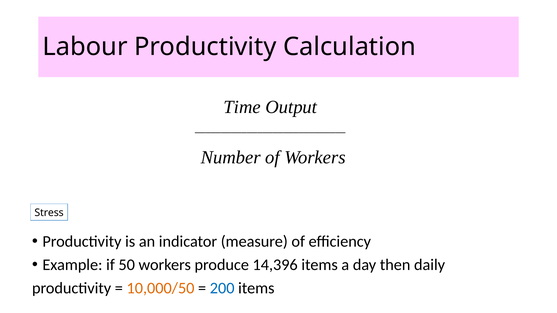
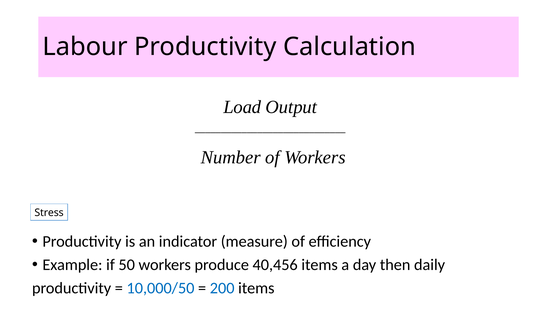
Time: Time -> Load
14,396: 14,396 -> 40,456
10,000/50 colour: orange -> blue
